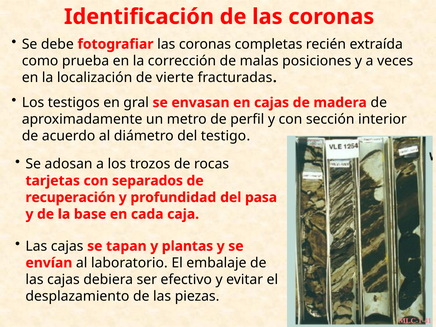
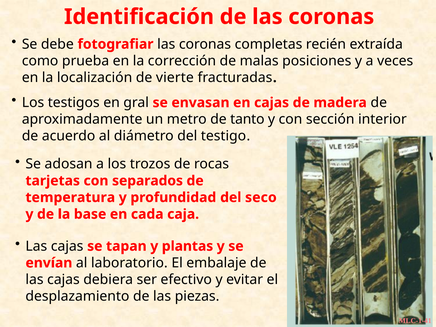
perfil: perfil -> tanto
recuperación: recuperación -> temperatura
pasa: pasa -> seco
